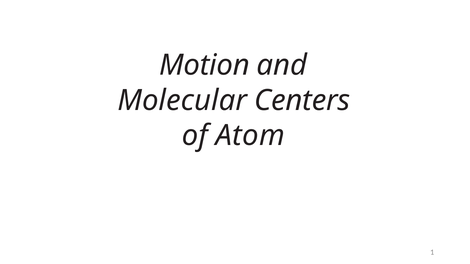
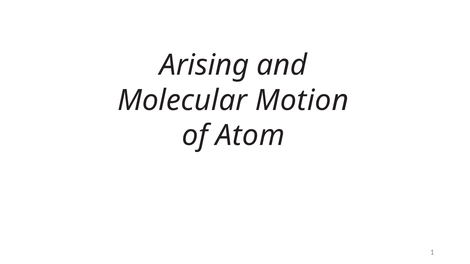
Motion: Motion -> Arising
Centers: Centers -> Motion
